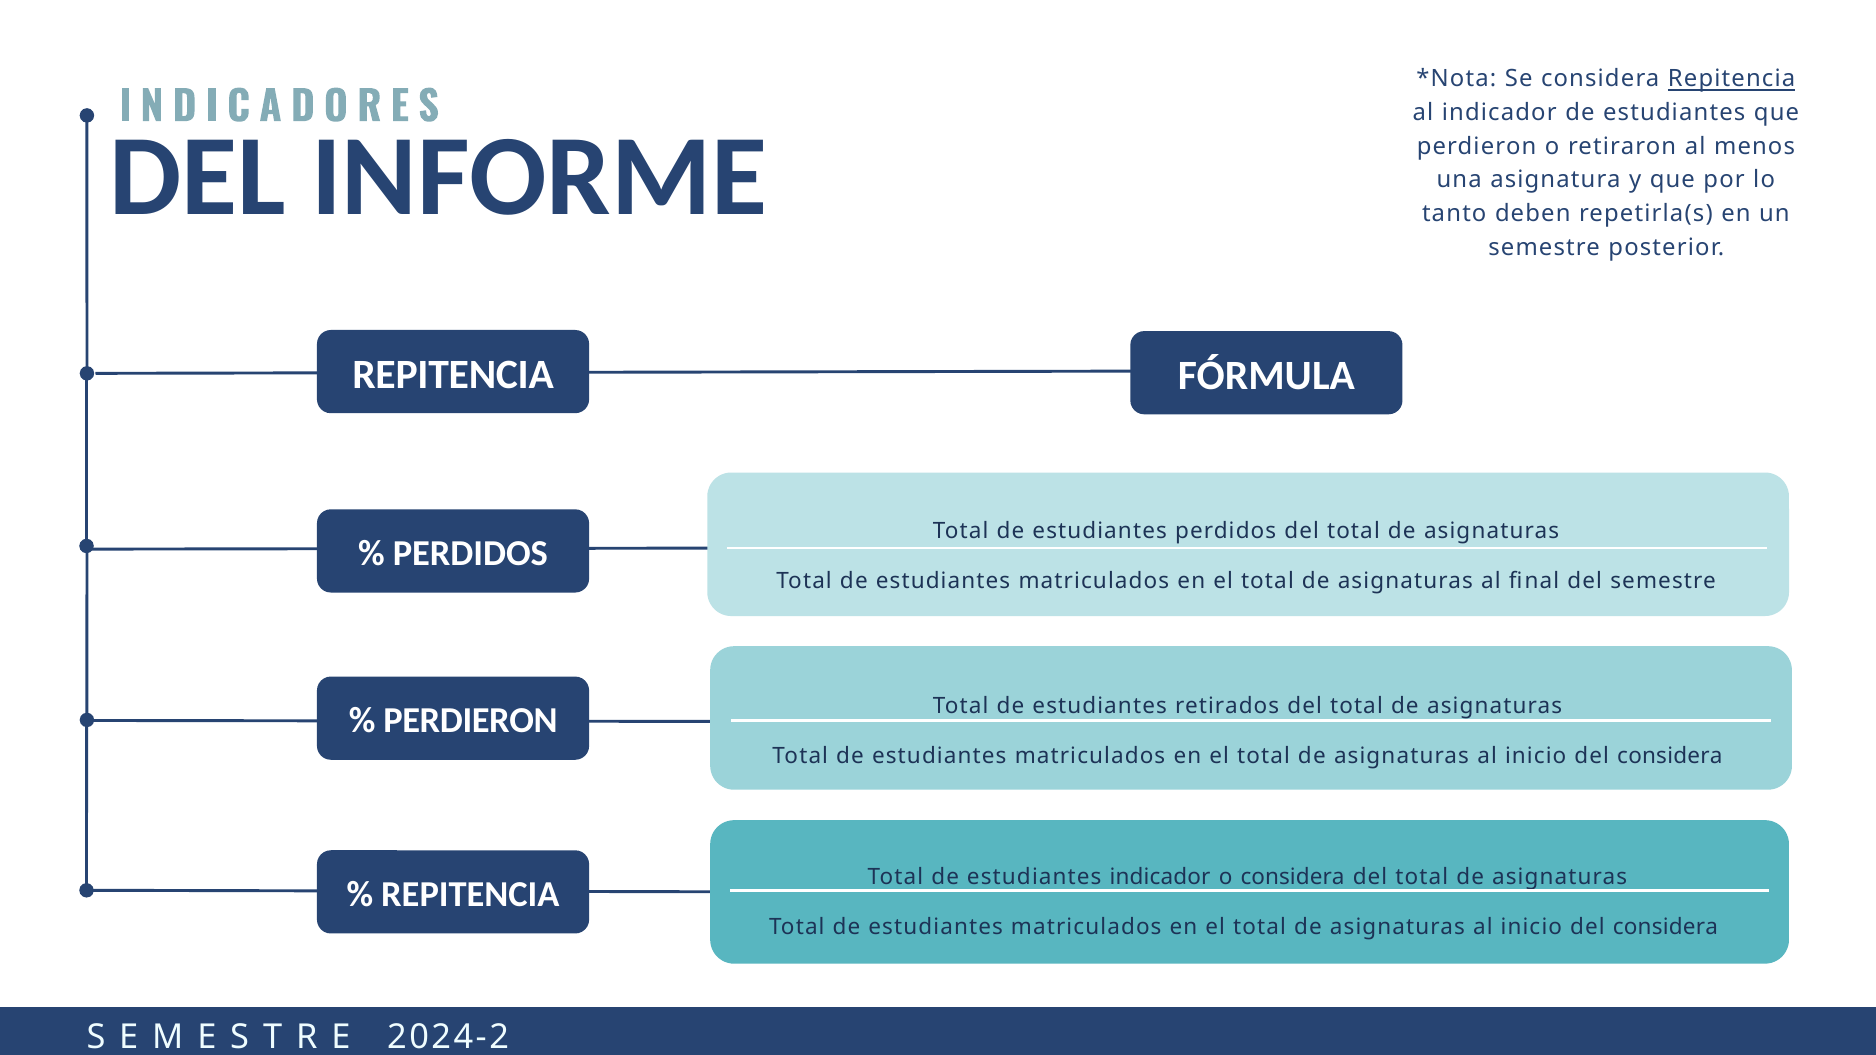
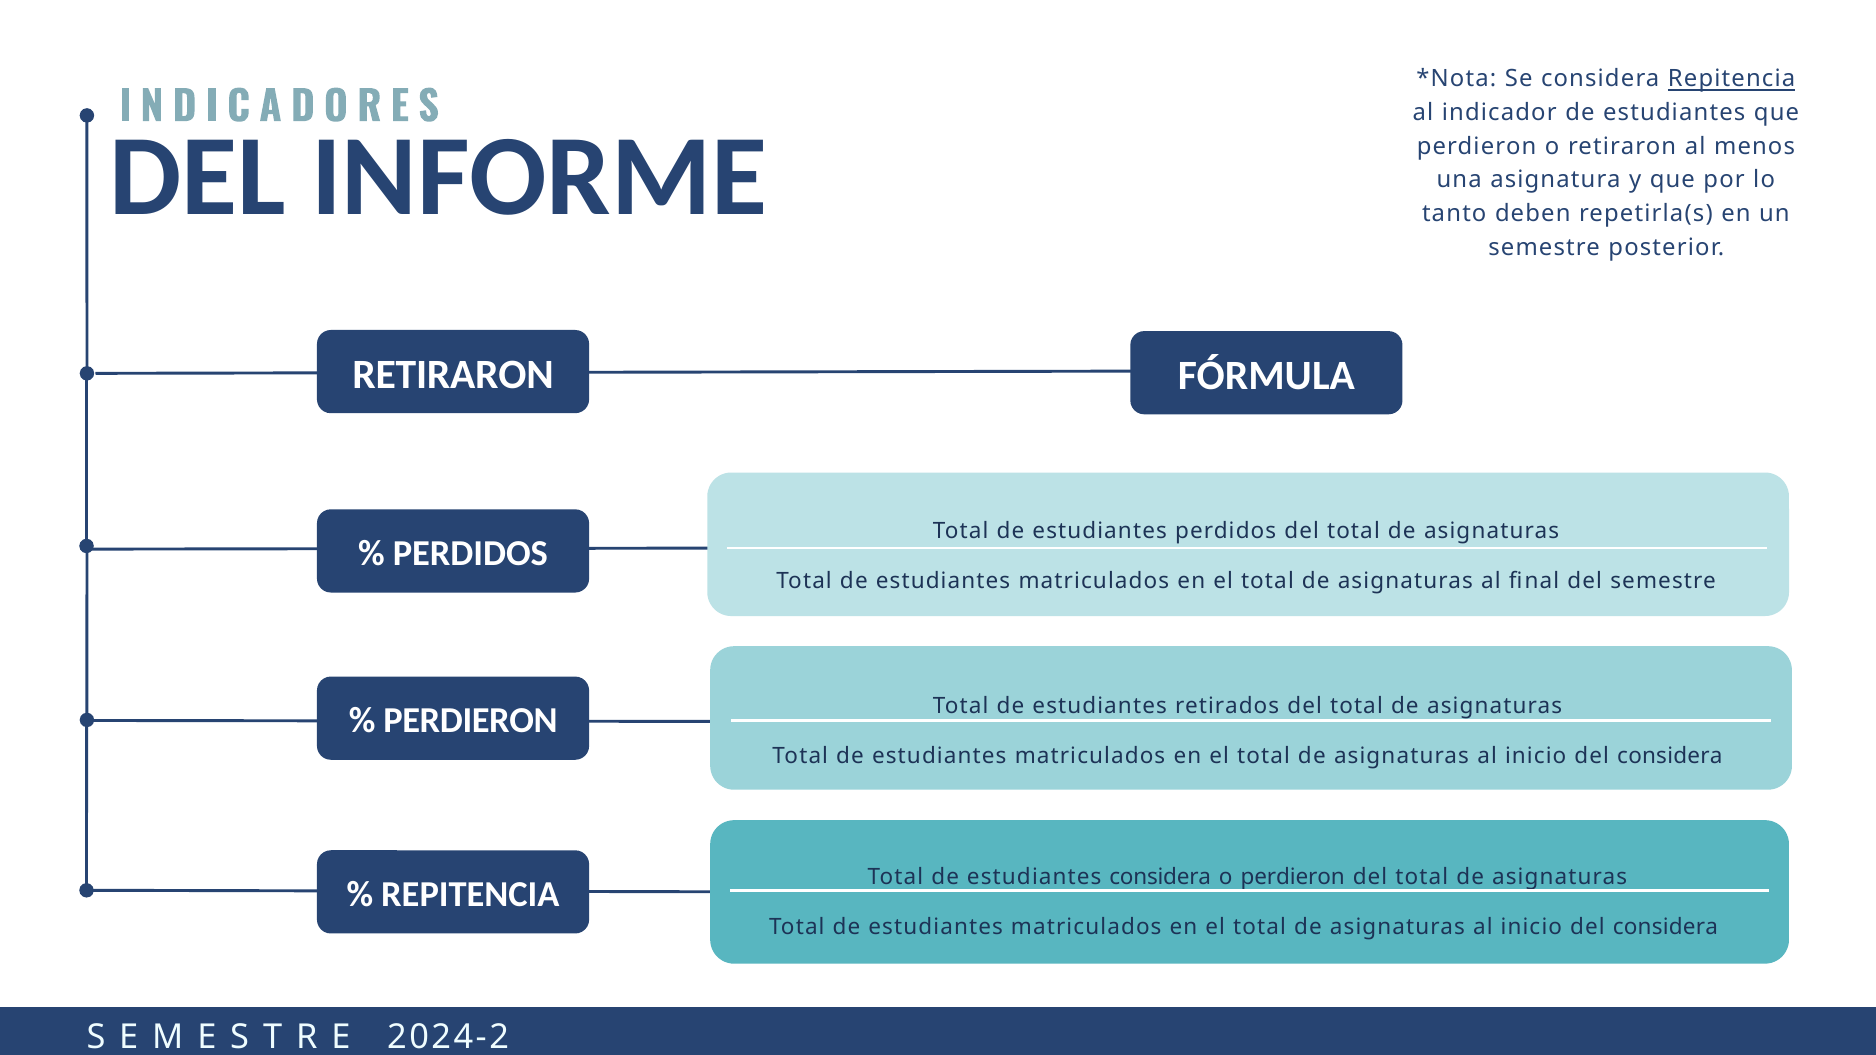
REPITENCIA at (453, 375): REPITENCIA -> RETIRARON
estudiantes indicador: indicador -> considera
o considera: considera -> perdieron
